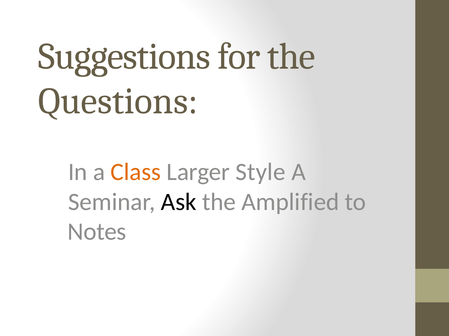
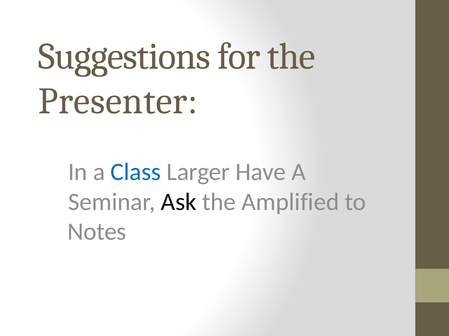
Questions: Questions -> Presenter
Class colour: orange -> blue
Style: Style -> Have
